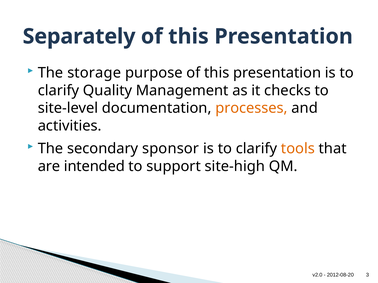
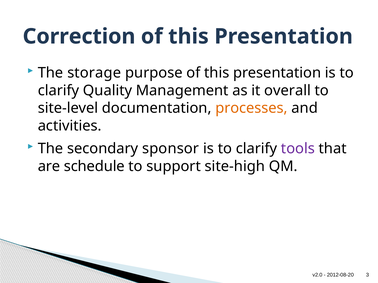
Separately: Separately -> Correction
checks: checks -> overall
tools colour: orange -> purple
intended: intended -> schedule
